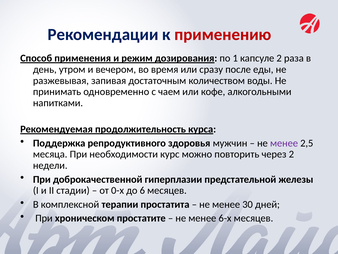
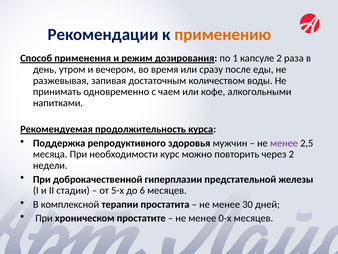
применению colour: red -> orange
0-х: 0-х -> 5-х
6-х: 6-х -> 0-х
